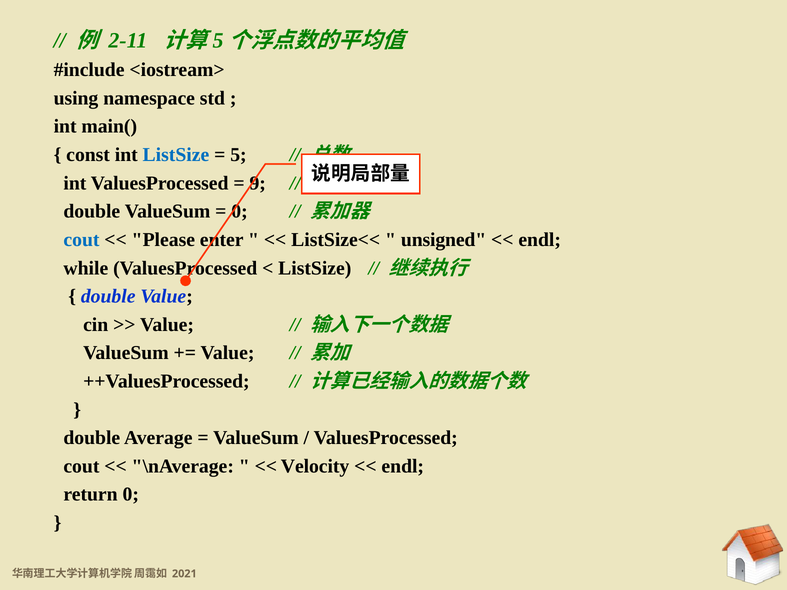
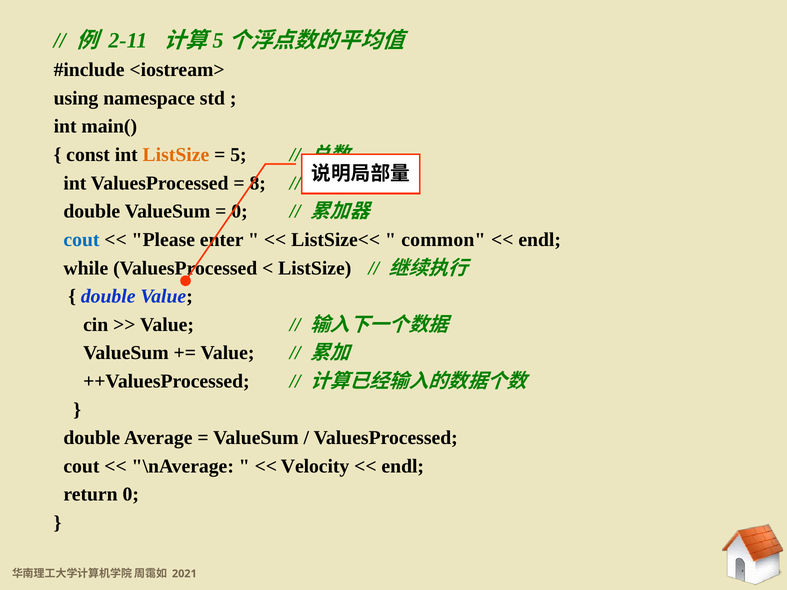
ListSize at (176, 155) colour: blue -> orange
9: 9 -> 8
unsigned: unsigned -> common
